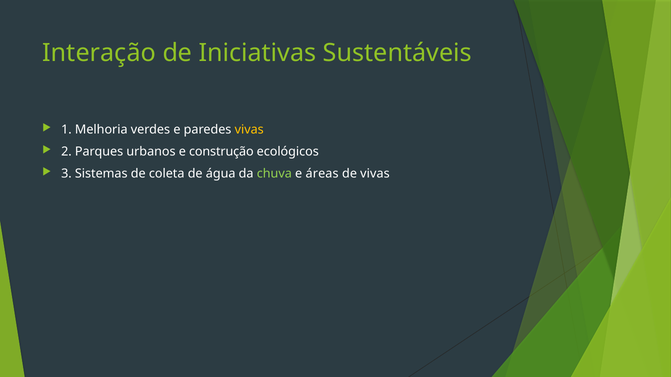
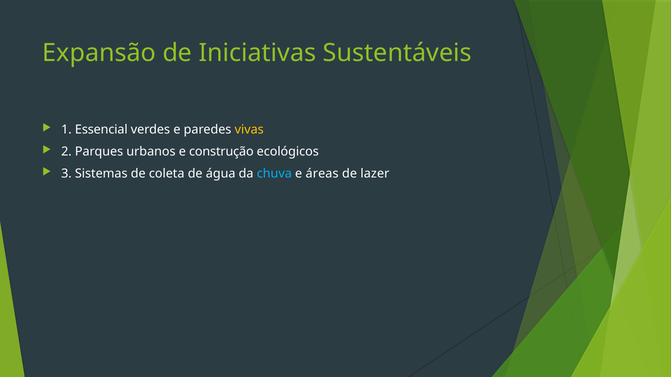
Interação: Interação -> Expansão
Melhoria: Melhoria -> Essencial
chuva colour: light green -> light blue
de vivas: vivas -> lazer
